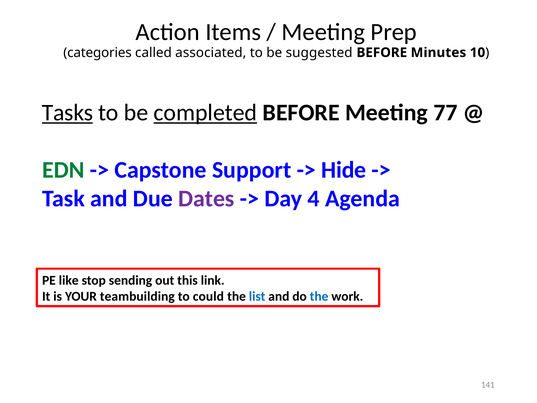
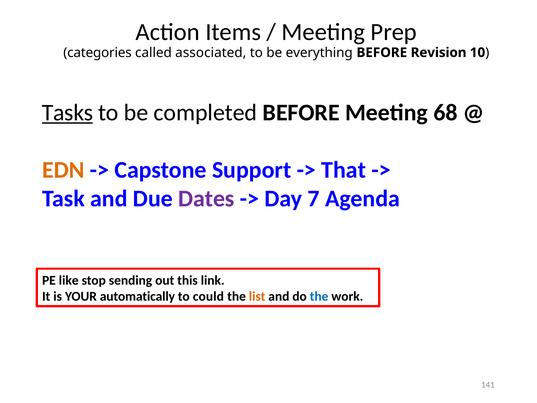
suggested: suggested -> everything
Minutes: Minutes -> Revision
completed underline: present -> none
77: 77 -> 68
EDN colour: green -> orange
Hide: Hide -> That
4: 4 -> 7
teambuilding: teambuilding -> automatically
list colour: blue -> orange
